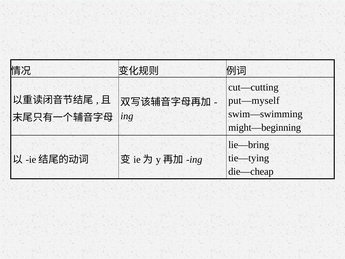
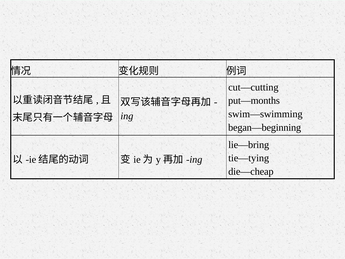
put—myself: put—myself -> put—months
might—beginning: might—beginning -> began—beginning
